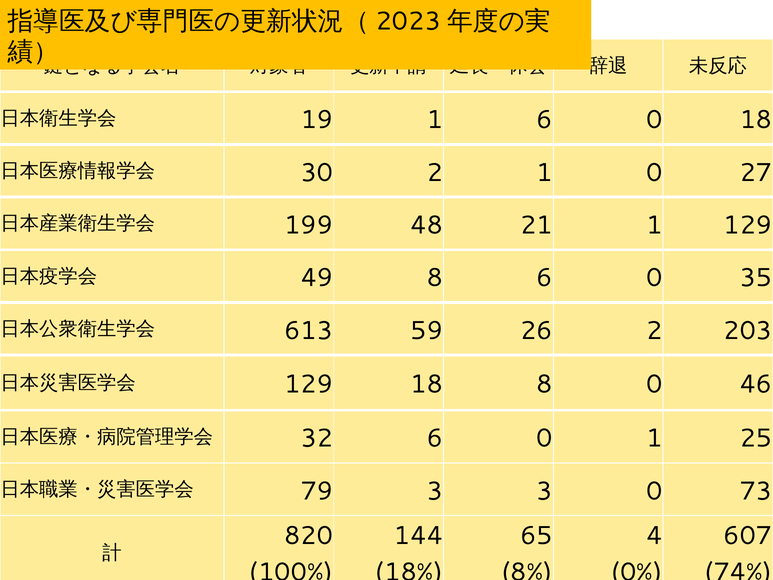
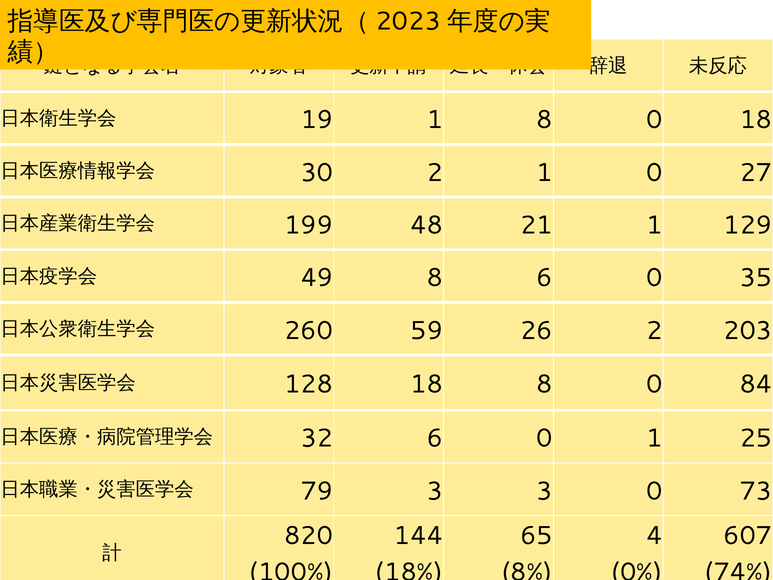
1 6: 6 -> 8
613: 613 -> 260
129 at (309, 384): 129 -> 128
46: 46 -> 84
